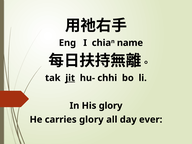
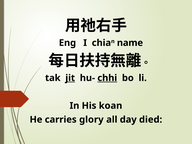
chhi underline: none -> present
His glory: glory -> koan
ever: ever -> died
